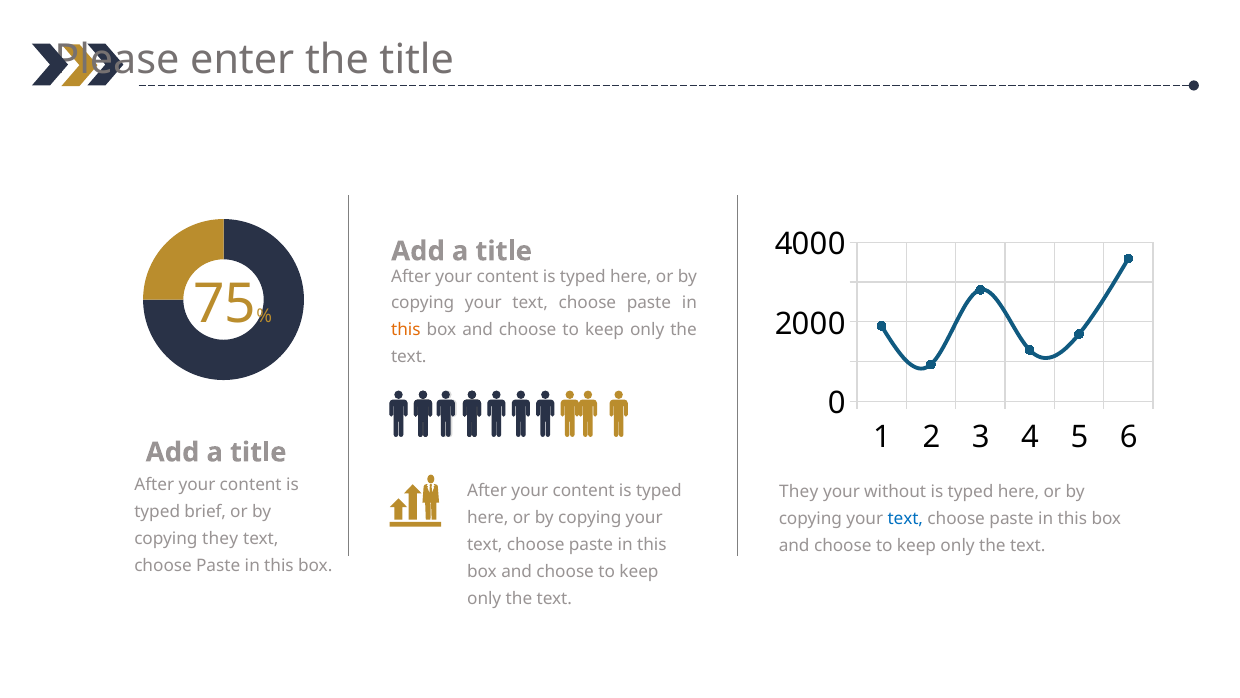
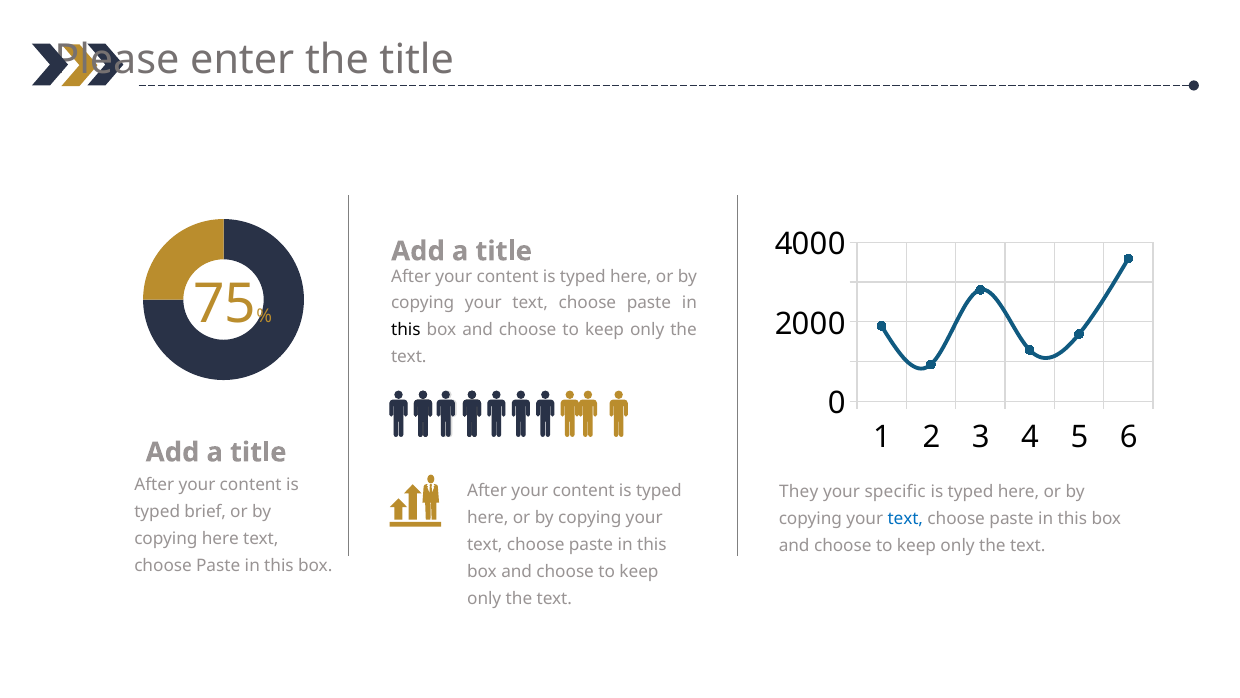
this at (406, 330) colour: orange -> black
without: without -> specific
copying they: they -> here
